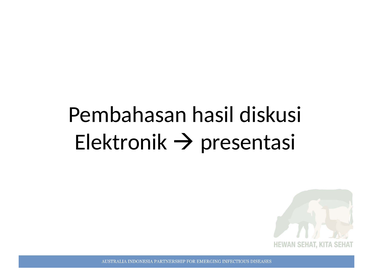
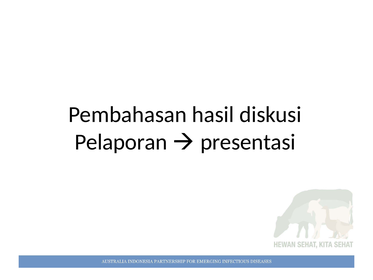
Elektronik: Elektronik -> Pelaporan
